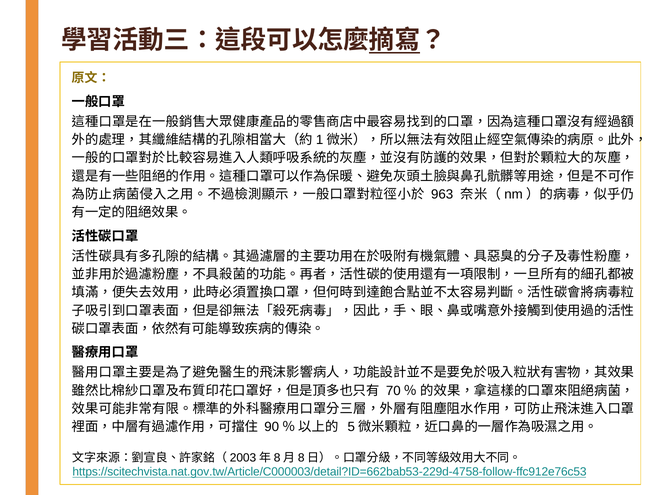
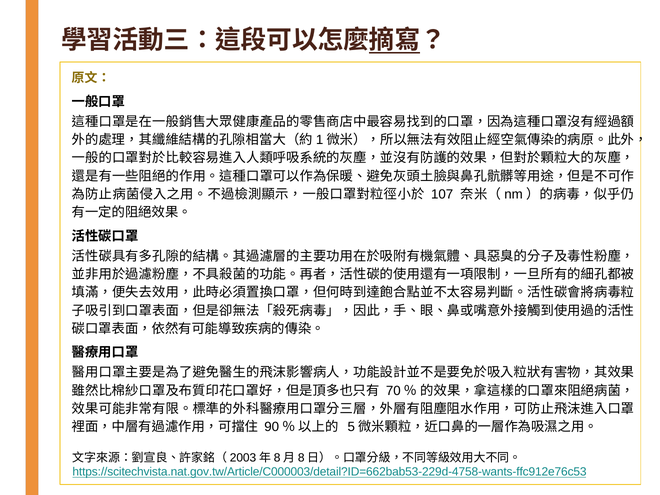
963: 963 -> 107
https://scitechvista.nat.gov.tw/Article/C000003/detail?ID=662bab53-229d-4758-follow-ffc912e76c53: https://scitechvista.nat.gov.tw/Article/C000003/detail?ID=662bab53-229d-4758-follow-ffc912e76c53 -> https://scitechvista.nat.gov.tw/Article/C000003/detail?ID=662bab53-229d-4758-wants-ffc912e76c53
